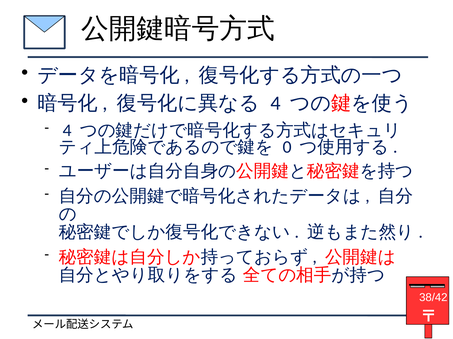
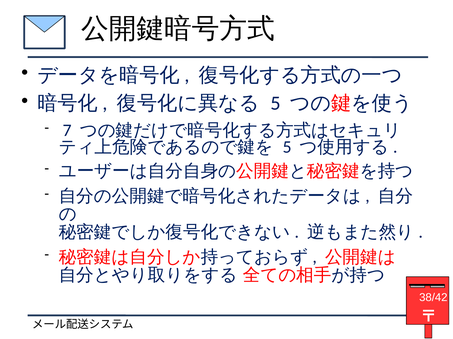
4 at (275, 103): 4 -> 5
4 at (67, 131): 4 -> 7
0 at (287, 147): 0 -> 5
